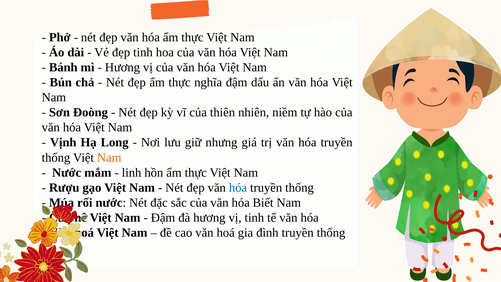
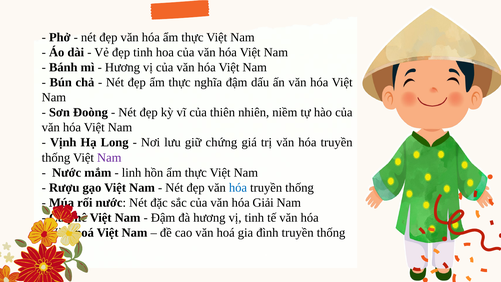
nhưng: nhưng -> chứng
Nam at (109, 157) colour: orange -> purple
Biết: Biết -> Giải
